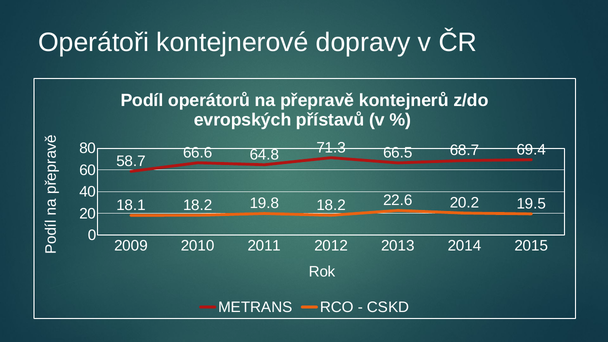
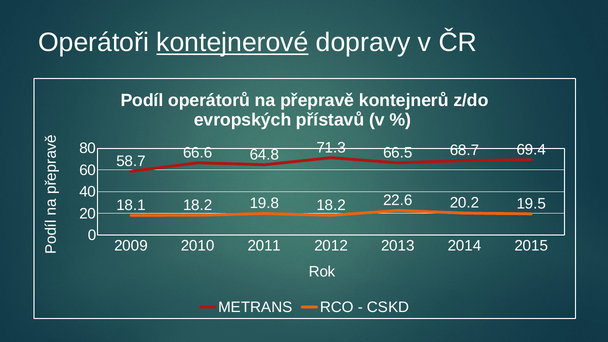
kontejnerové underline: none -> present
